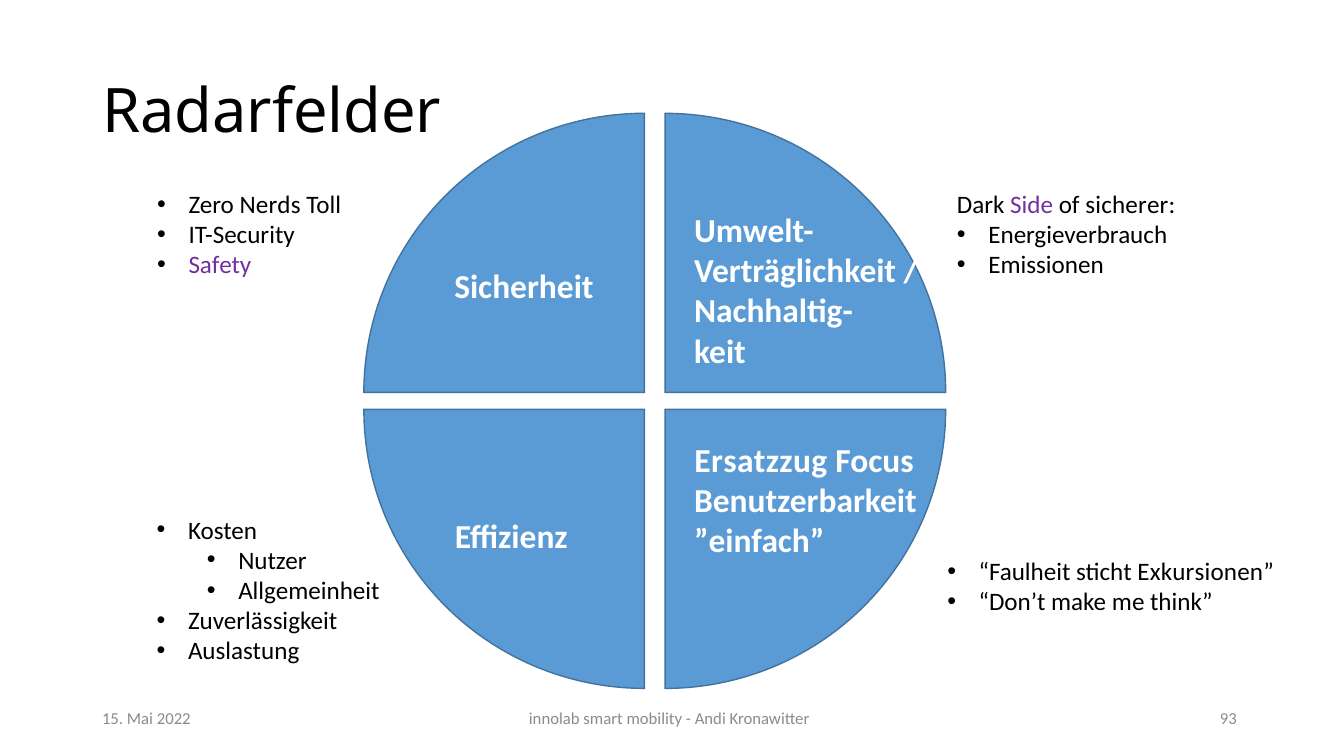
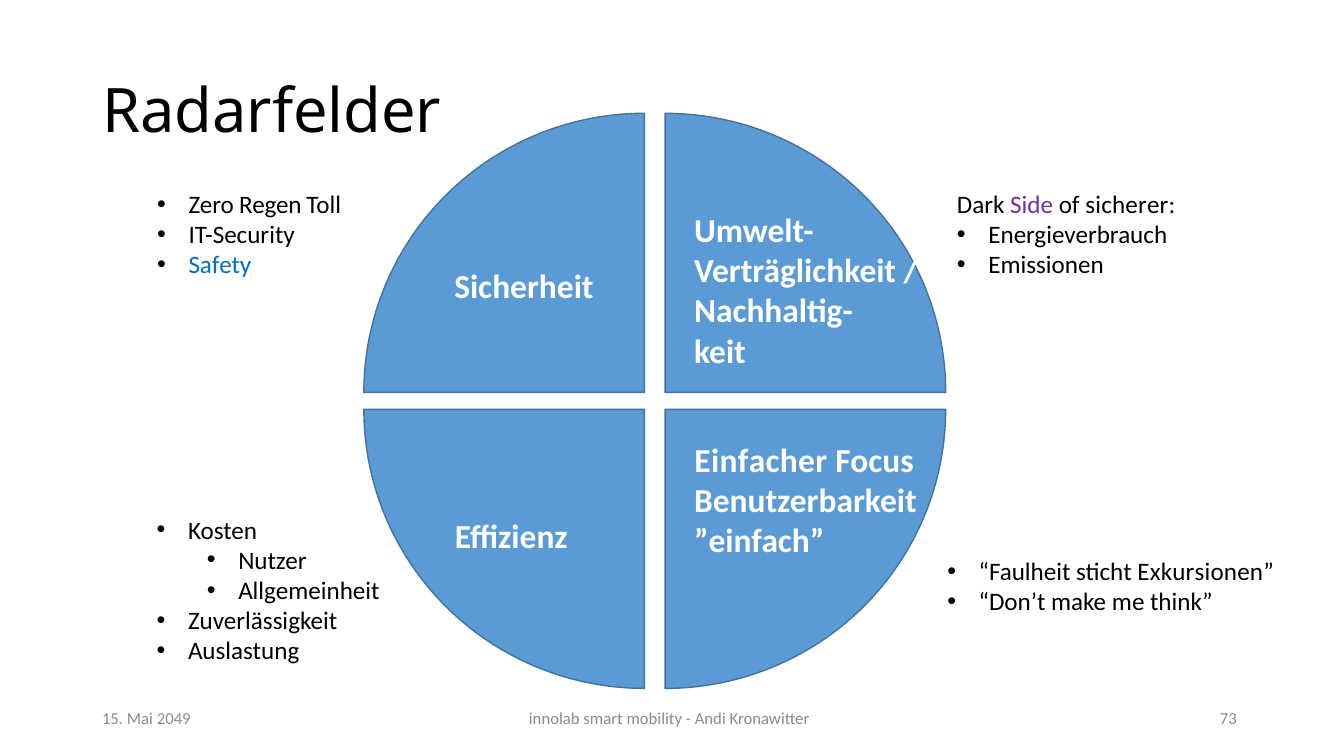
Nerds: Nerds -> Regen
Safety colour: purple -> blue
Ersatzzug: Ersatzzug -> Einfacher
93: 93 -> 73
2022: 2022 -> 2049
